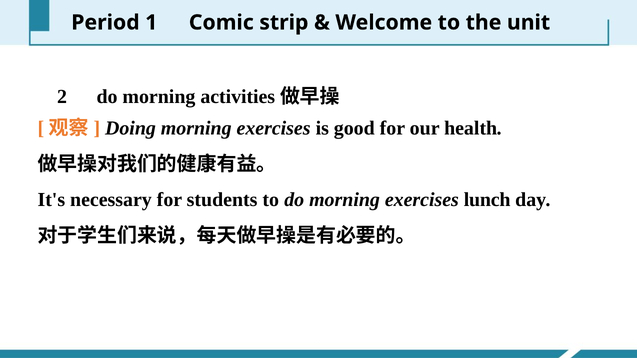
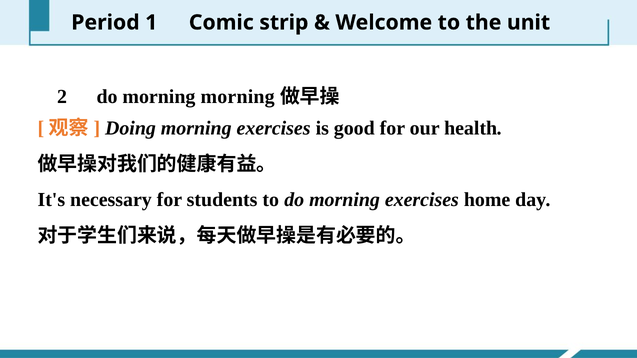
morning activities: activities -> morning
lunch: lunch -> home
